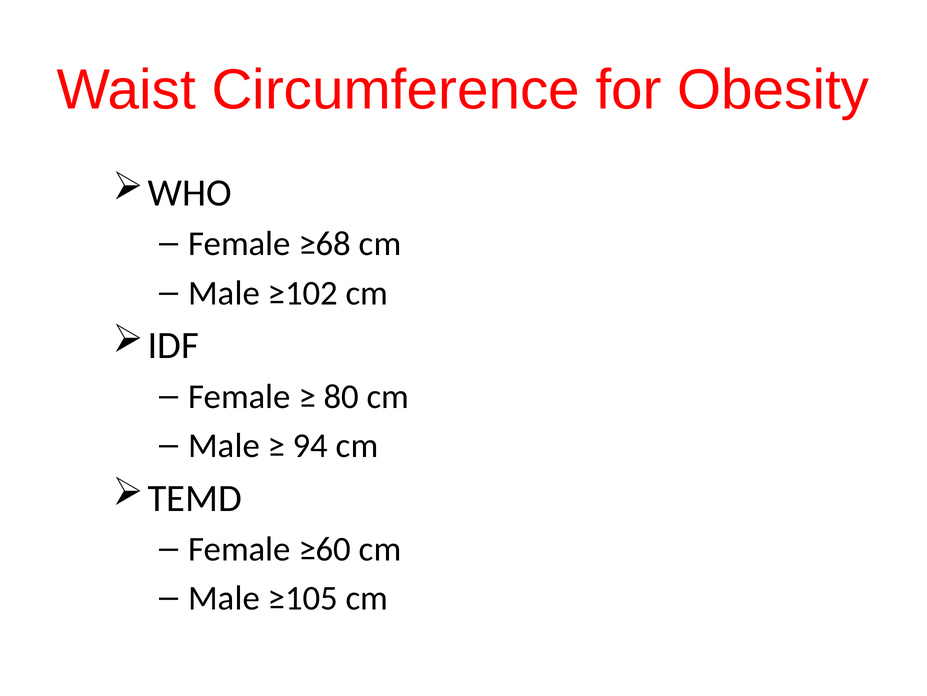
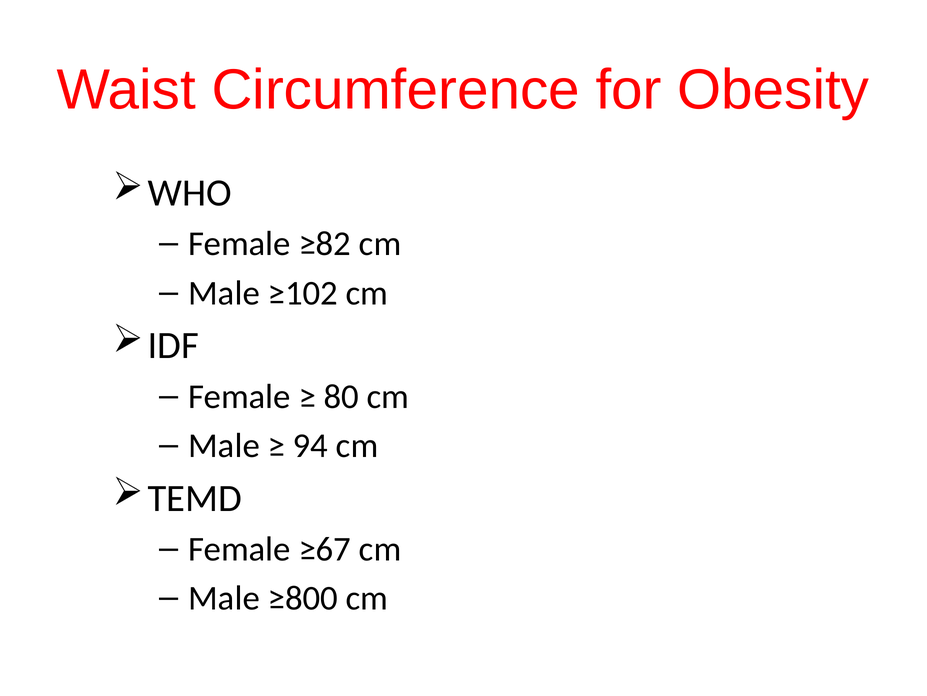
≥68: ≥68 -> ≥82
≥60: ≥60 -> ≥67
≥105: ≥105 -> ≥800
